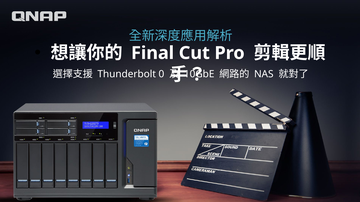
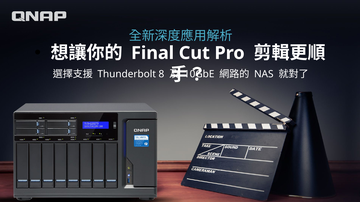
0: 0 -> 8
